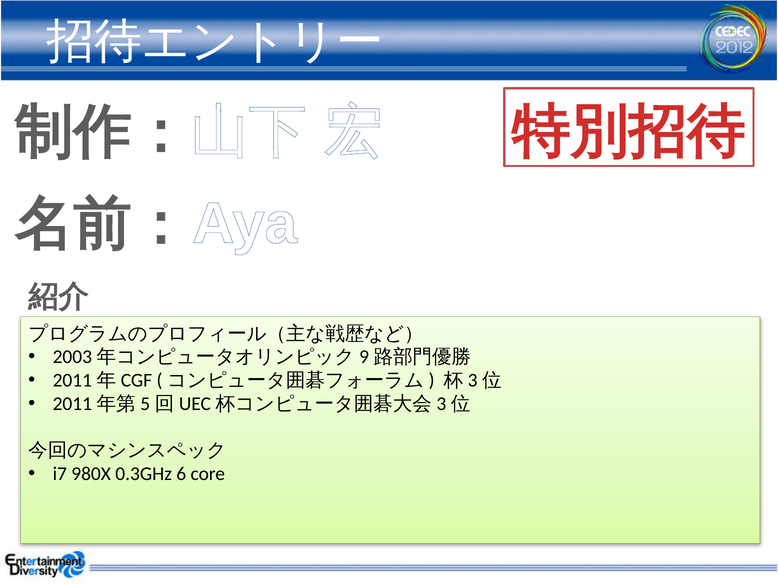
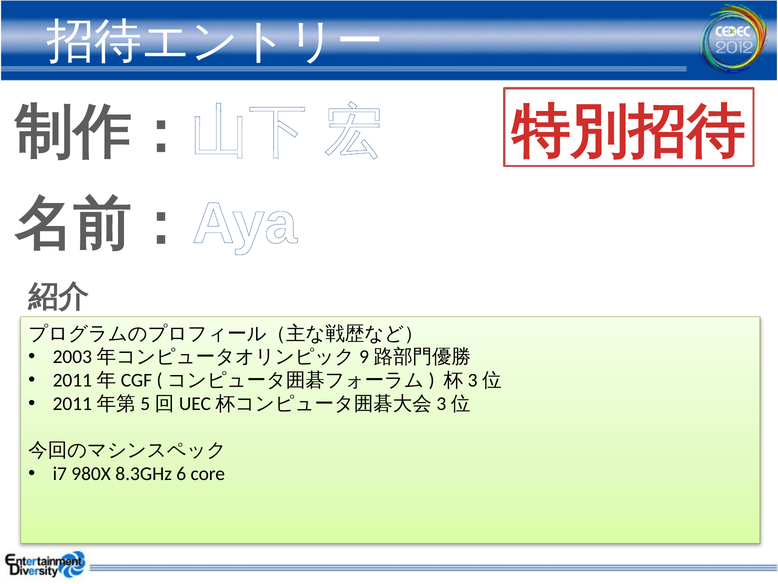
0.3GHz: 0.3GHz -> 8.3GHz
